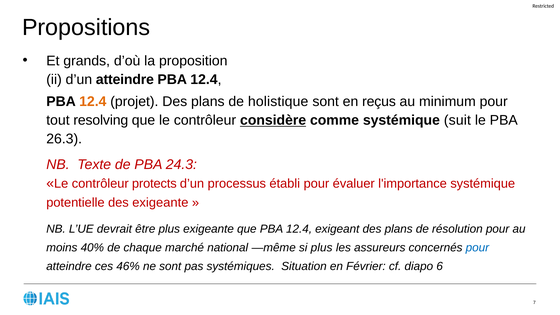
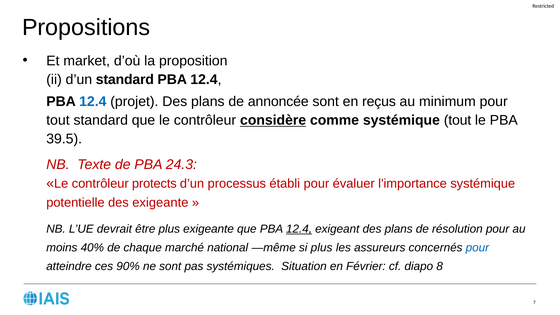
grands: grands -> market
d’un atteindre: atteindre -> standard
12.4 at (93, 102) colour: orange -> blue
holistique: holistique -> annoncée
tout resolving: resolving -> standard
systémique suit: suit -> tout
26.3: 26.3 -> 39.5
12.4 at (299, 229) underline: none -> present
46%: 46% -> 90%
6: 6 -> 8
